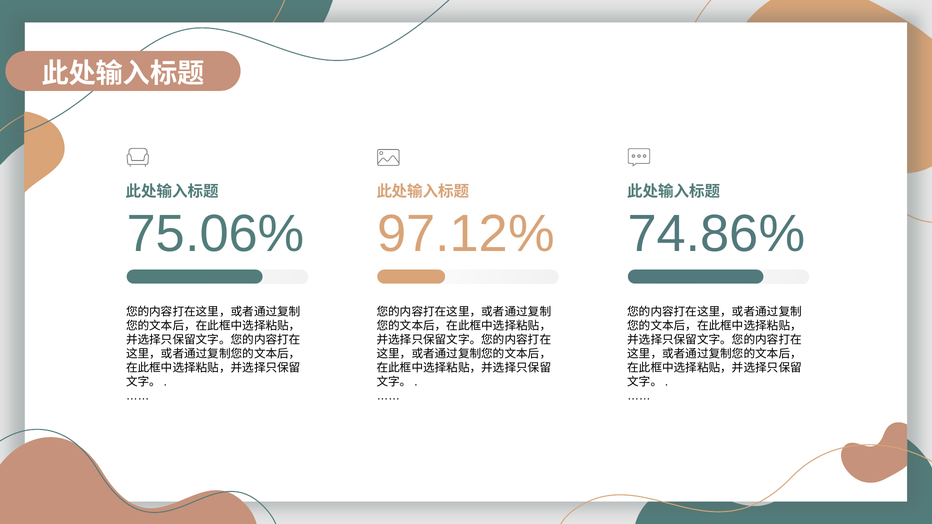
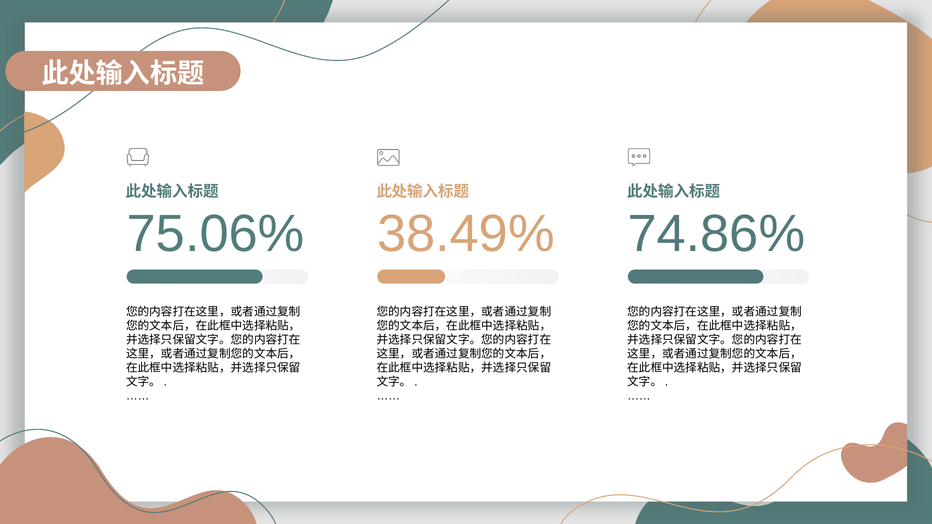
97.12%: 97.12% -> 38.49%
